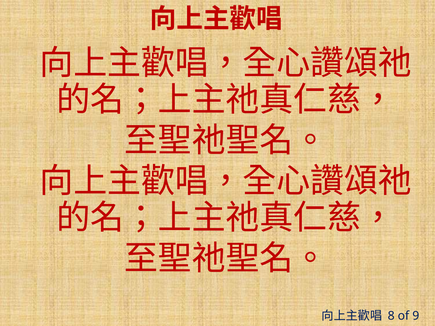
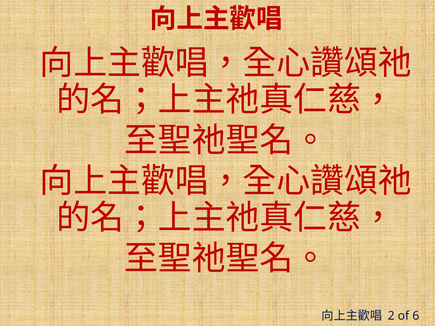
8: 8 -> 2
9: 9 -> 6
